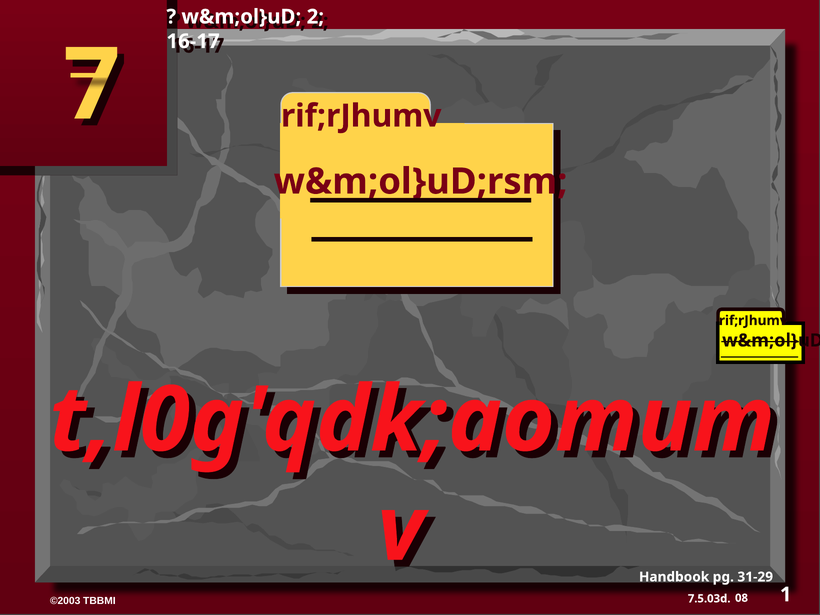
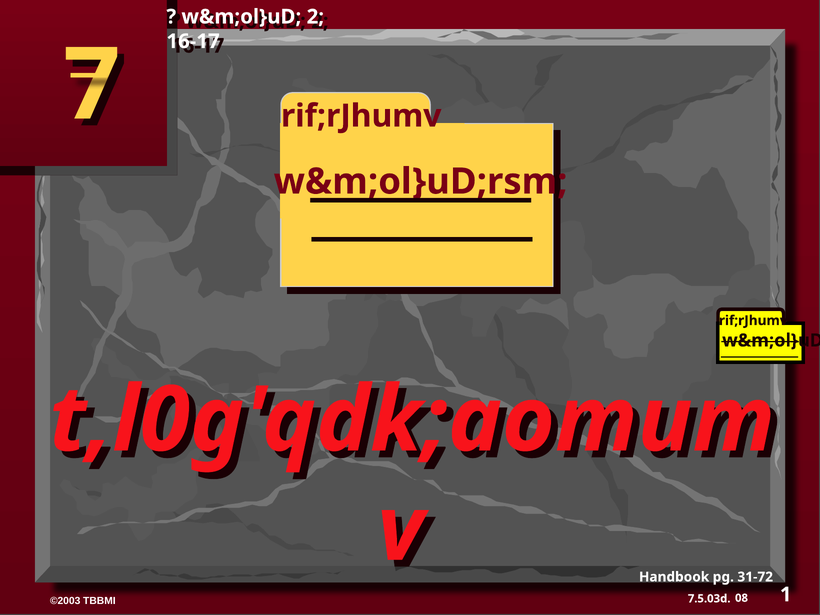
31-29: 31-29 -> 31-72
